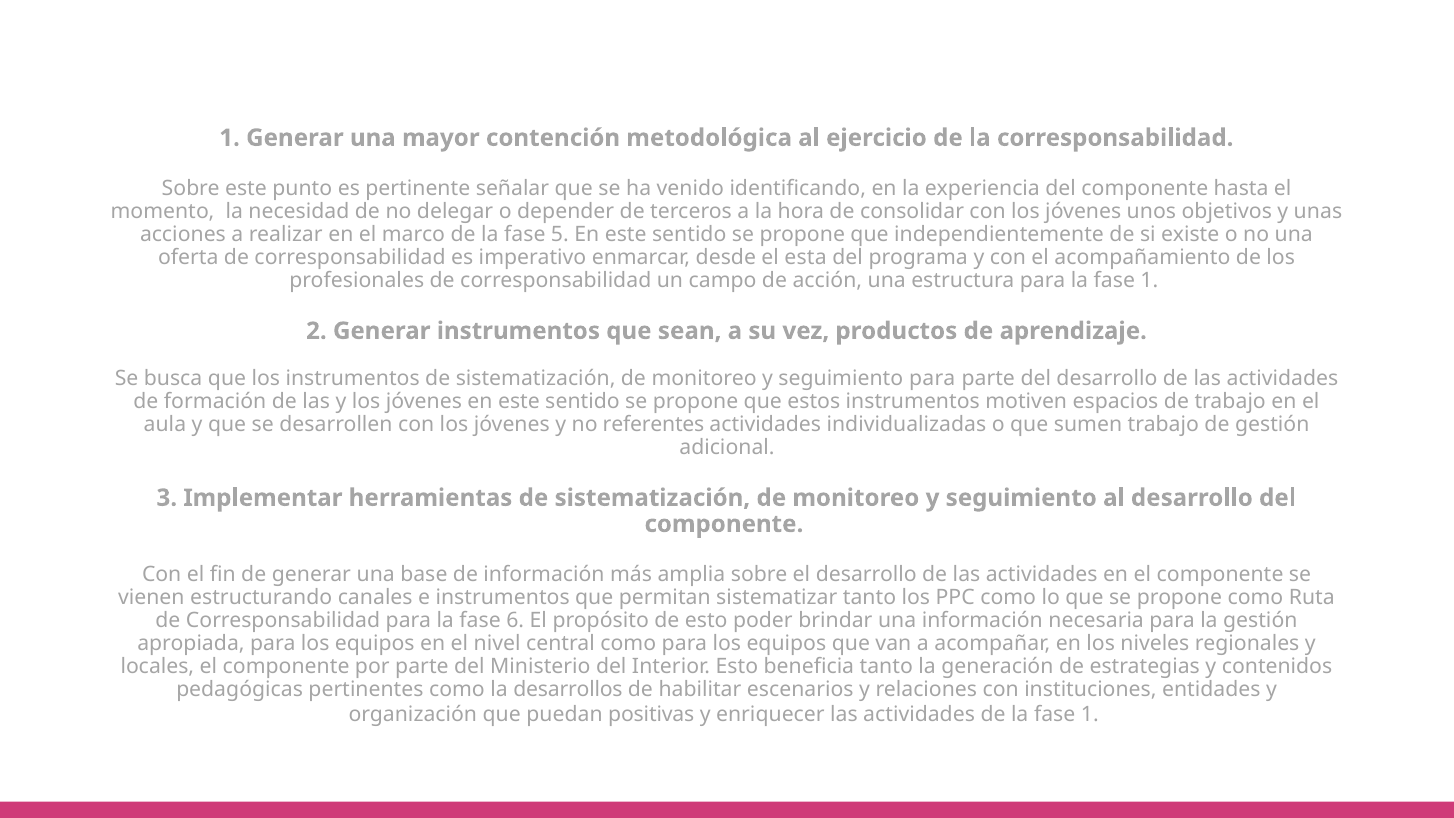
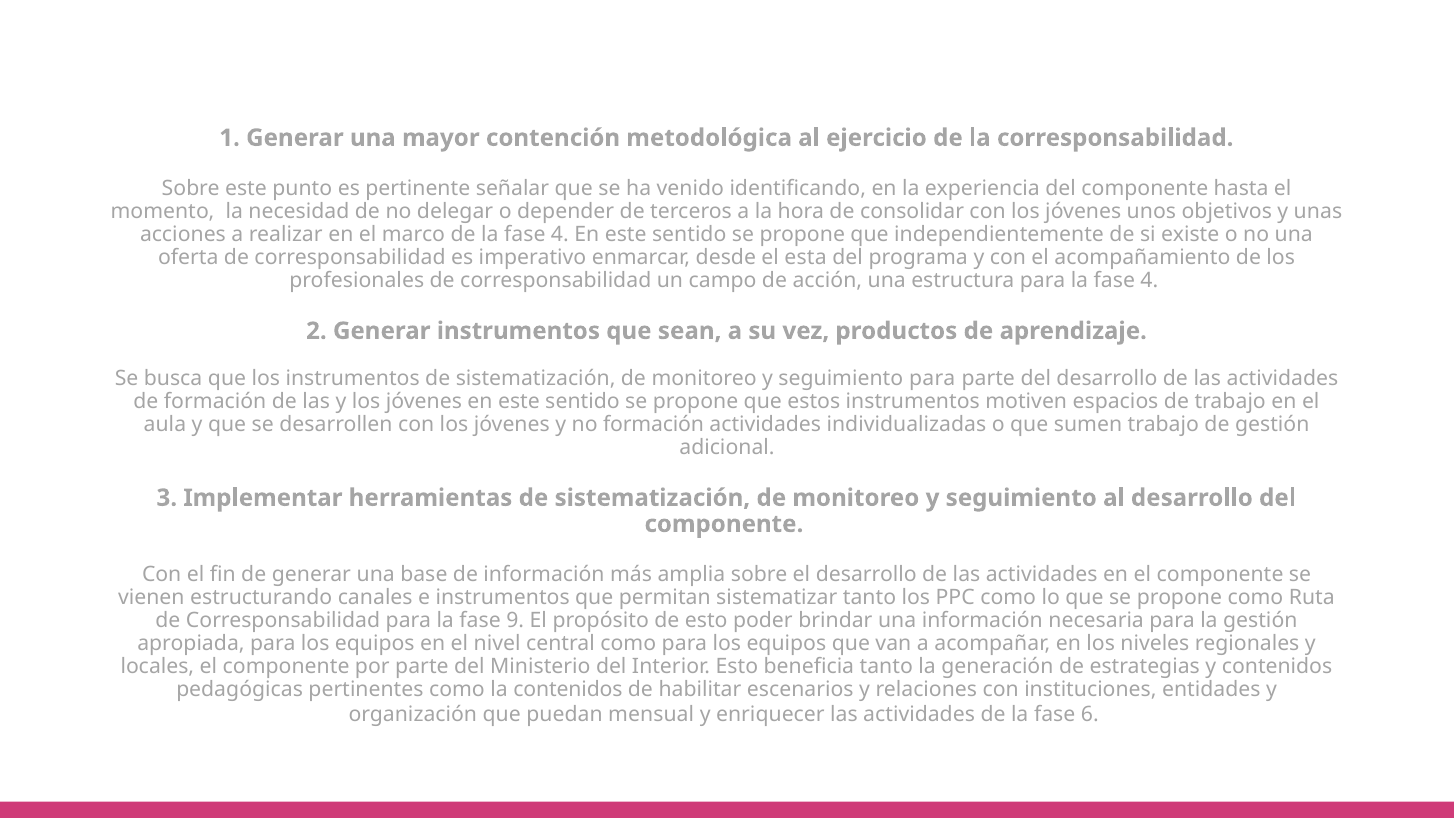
de la fase 5: 5 -> 4
para la fase 1: 1 -> 4
no referentes: referentes -> formación
6: 6 -> 9
la desarrollos: desarrollos -> contenidos
positivas: positivas -> mensual
de la fase 1: 1 -> 6
